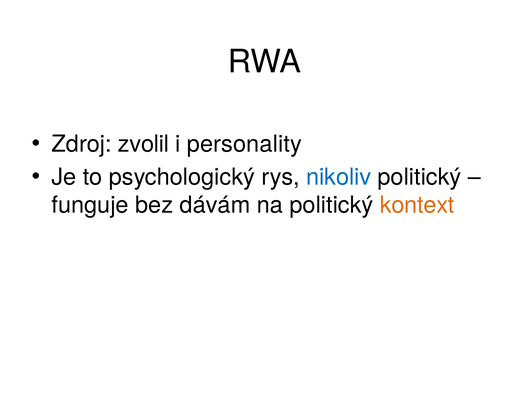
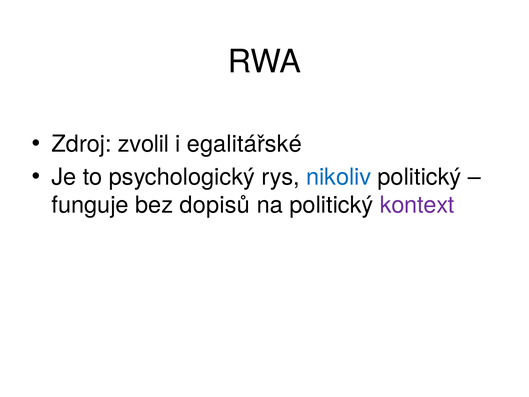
personality: personality -> egalitářské
dávám: dávám -> dopisů
kontext colour: orange -> purple
